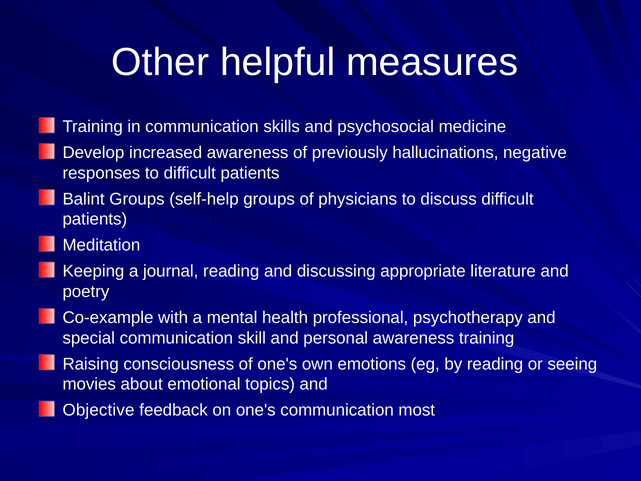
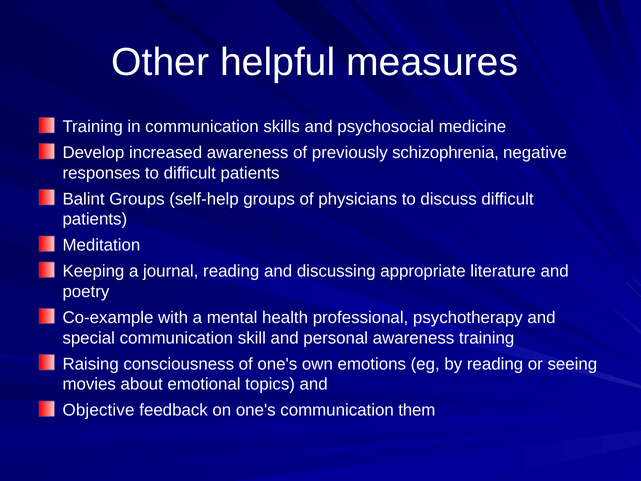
hallucinations: hallucinations -> schizophrenia
most: most -> them
